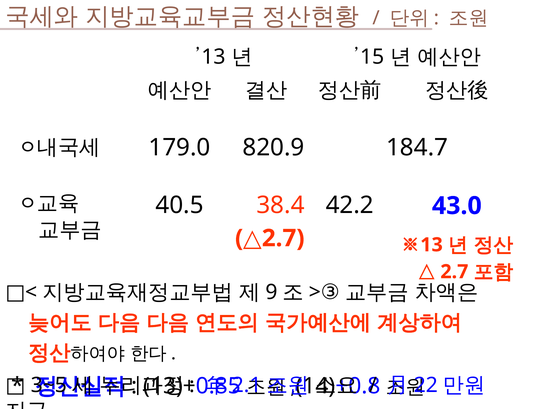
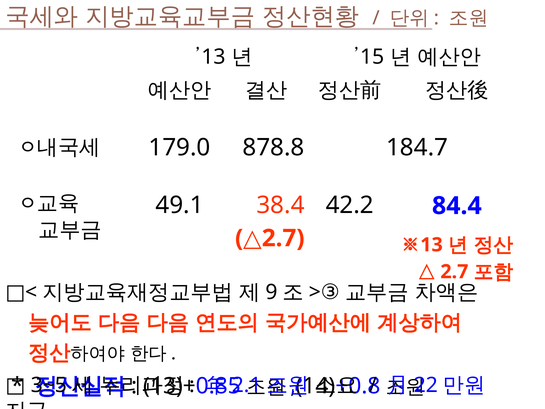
820.9: 820.9 -> 878.8
40.5: 40.5 -> 49.1
43.0: 43.0 -> 84.4
